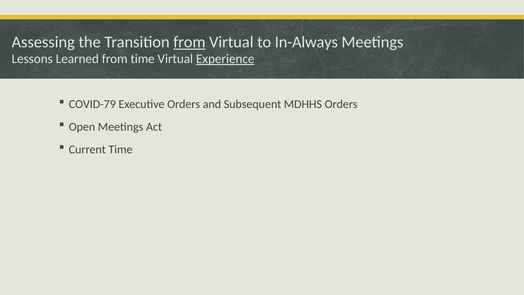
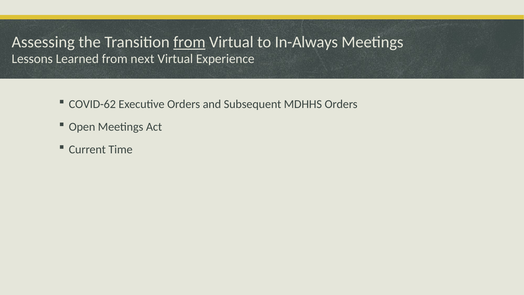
from time: time -> next
Experience underline: present -> none
COVID-79: COVID-79 -> COVID-62
